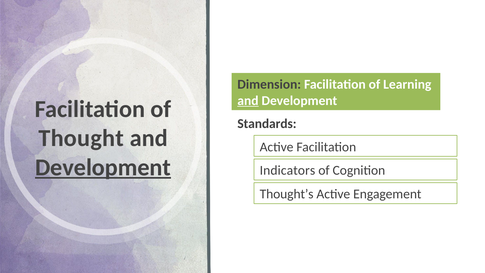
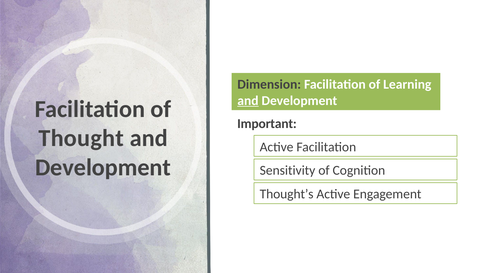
Standards: Standards -> Important
Development at (103, 167) underline: present -> none
Indicators: Indicators -> Sensitivity
